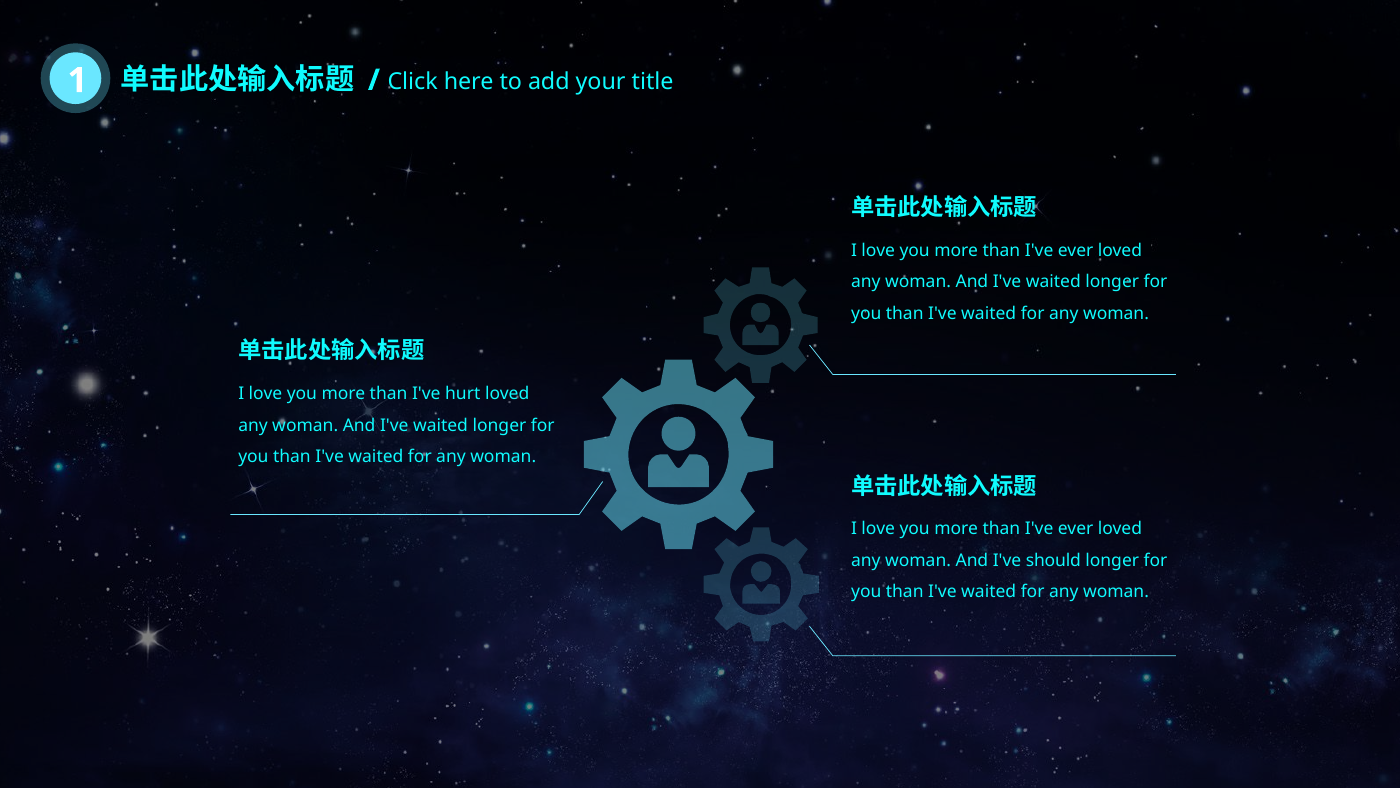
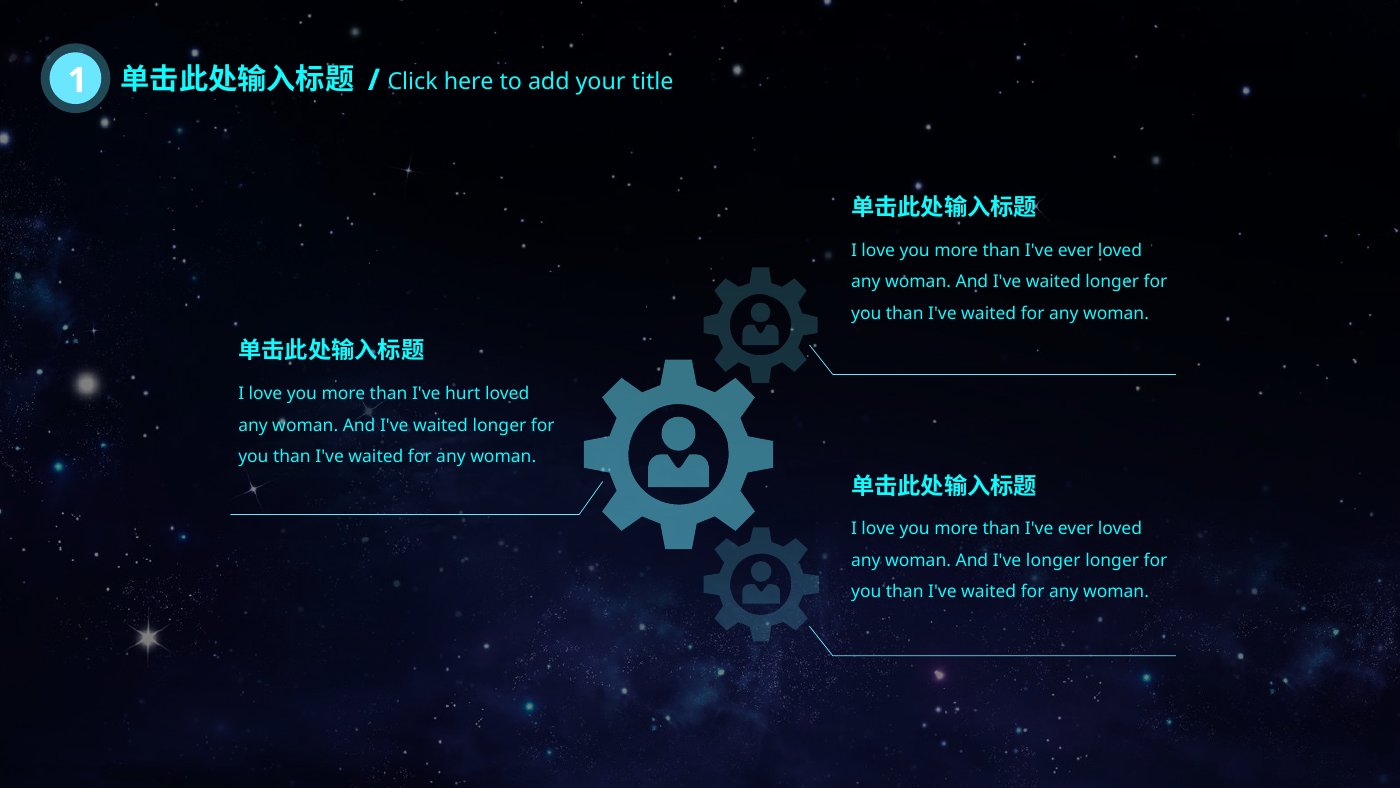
I've should: should -> longer
